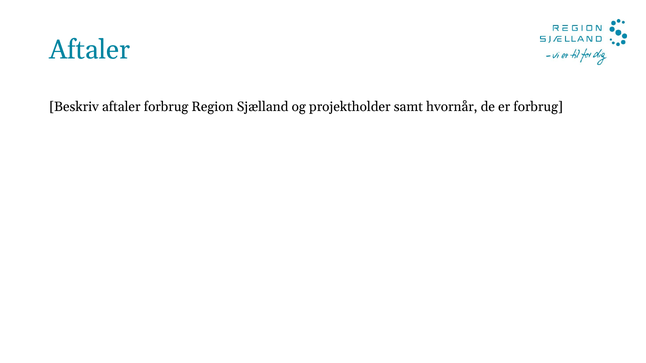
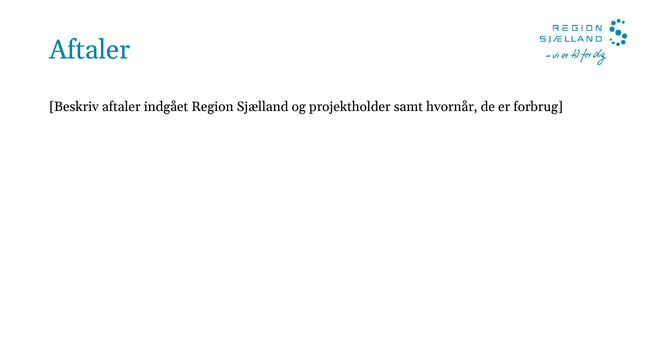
aftaler forbrug: forbrug -> indgået
